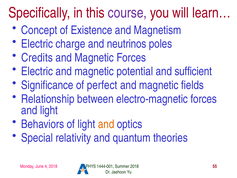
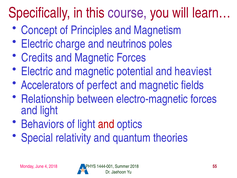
Existence: Existence -> Principles
sufficient: sufficient -> heaviest
Significance: Significance -> Accelerators
and at (106, 124) colour: orange -> red
